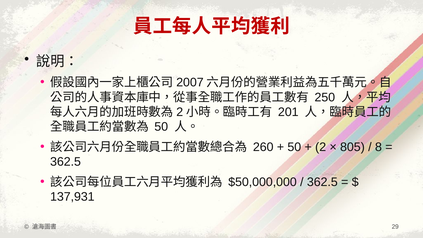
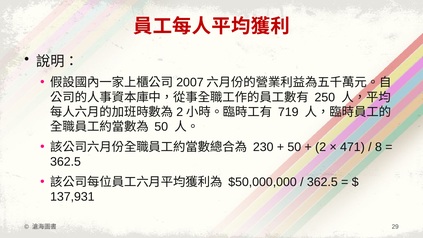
201: 201 -> 719
260: 260 -> 230
805: 805 -> 471
